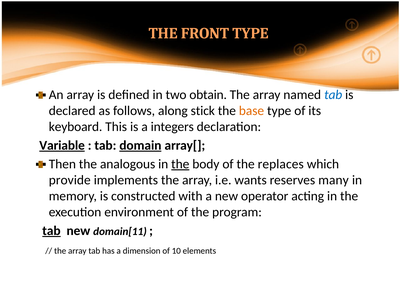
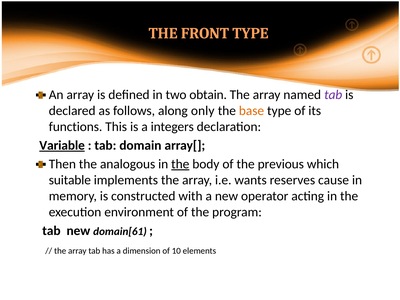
tab at (333, 95) colour: blue -> purple
stick: stick -> only
keyboard: keyboard -> functions
domain underline: present -> none
replaces: replaces -> previous
provide: provide -> suitable
many: many -> cause
tab at (51, 231) underline: present -> none
domain[11: domain[11 -> domain[61
